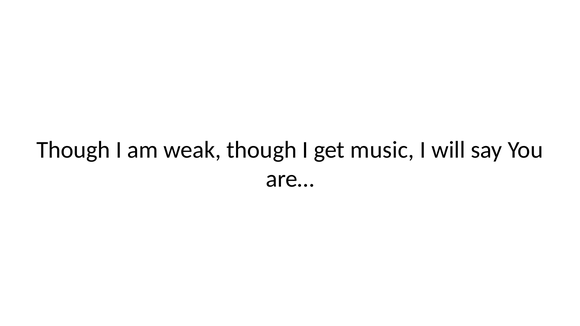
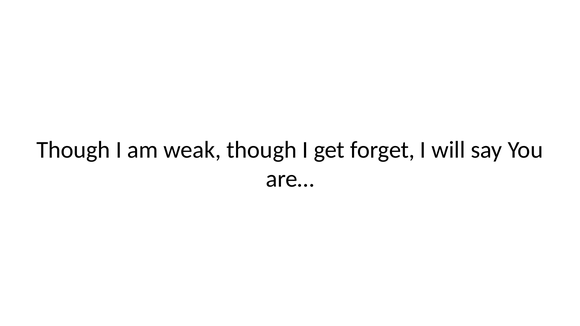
music: music -> forget
